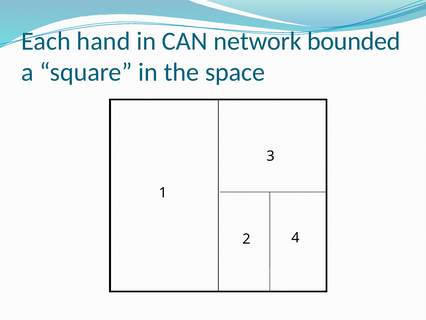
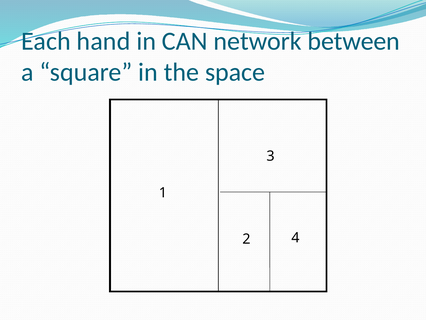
bounded: bounded -> between
